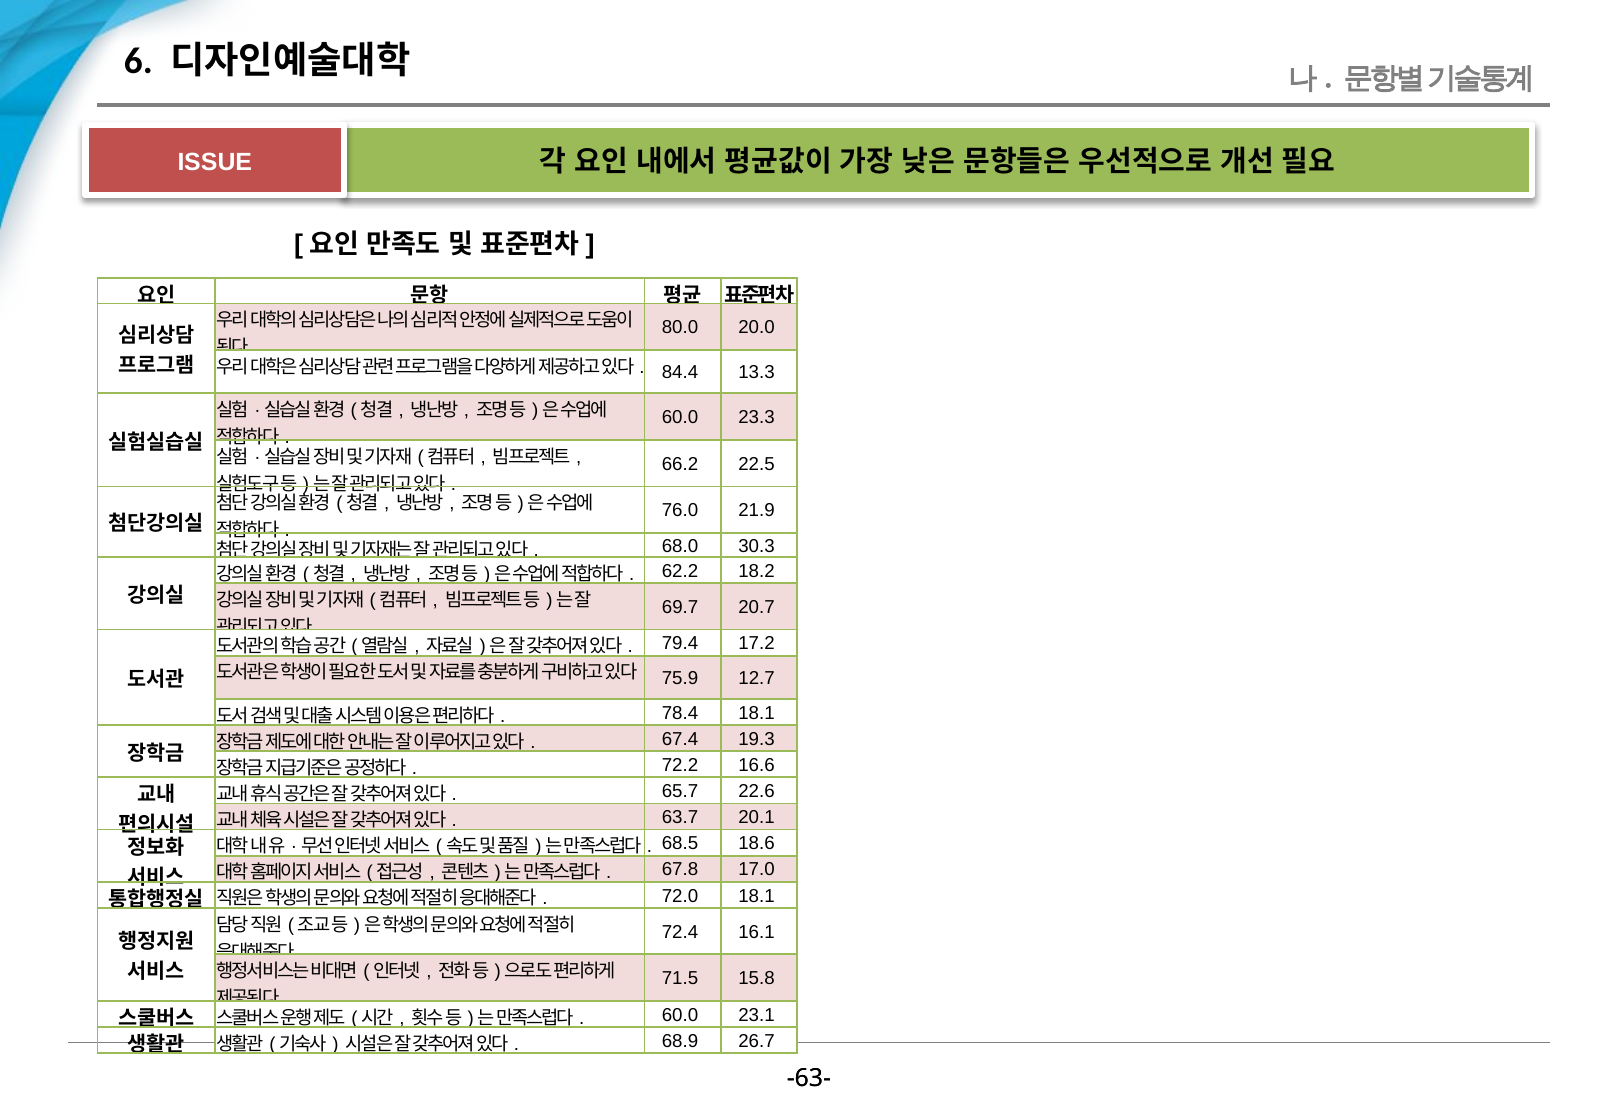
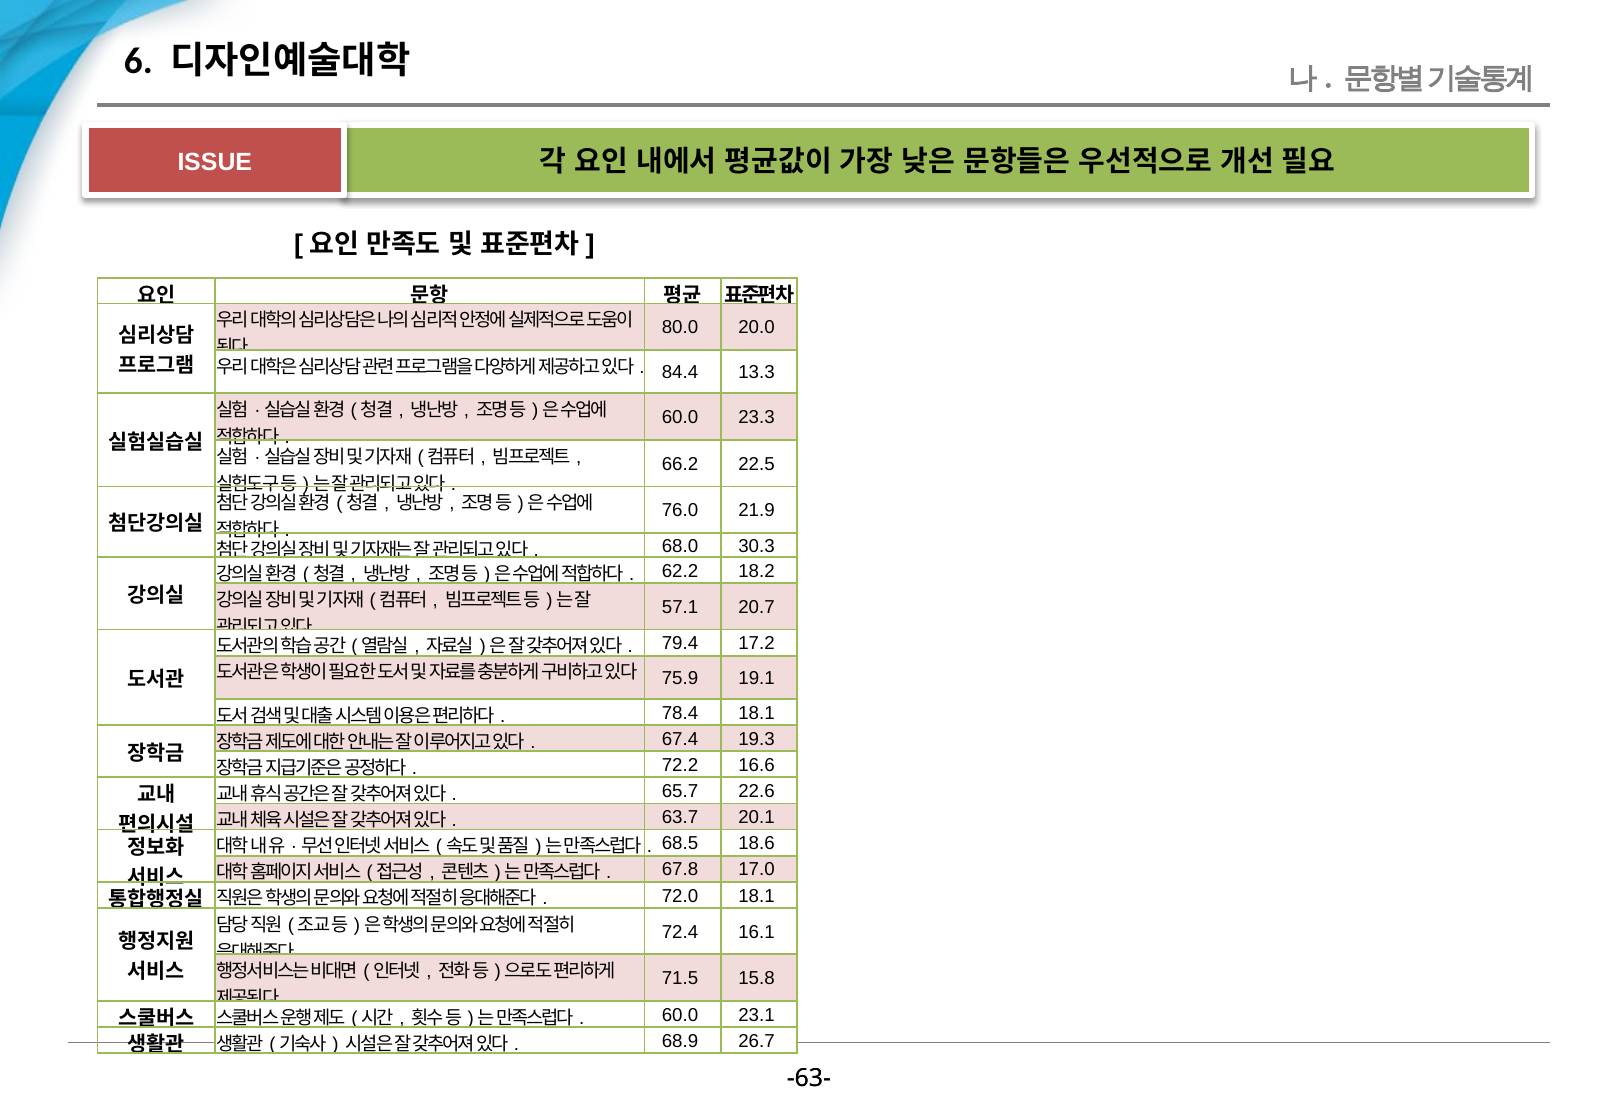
69.7: 69.7 -> 57.1
12.7: 12.7 -> 19.1
